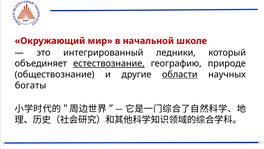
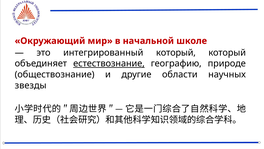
интегрированный ледники: ледники -> который
области underline: present -> none
богаты: богаты -> звезды
